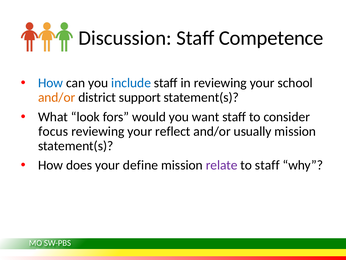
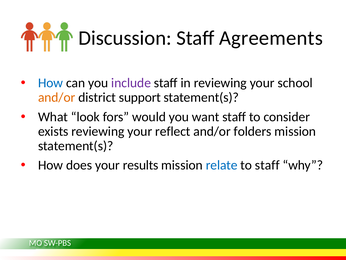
Competence: Competence -> Agreements
include colour: blue -> purple
focus: focus -> exists
usually: usually -> folders
define: define -> results
relate colour: purple -> blue
